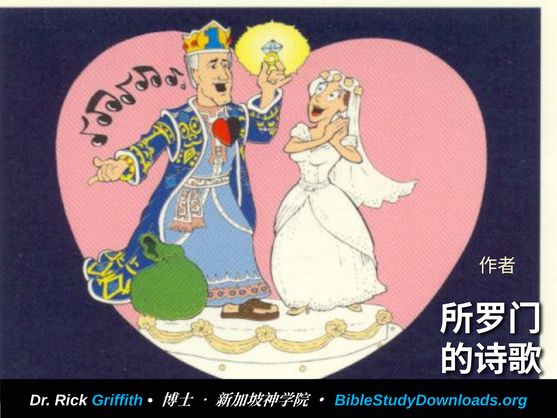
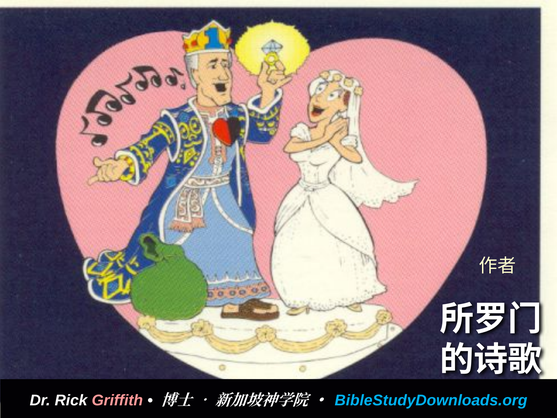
Griffith colour: light blue -> pink
